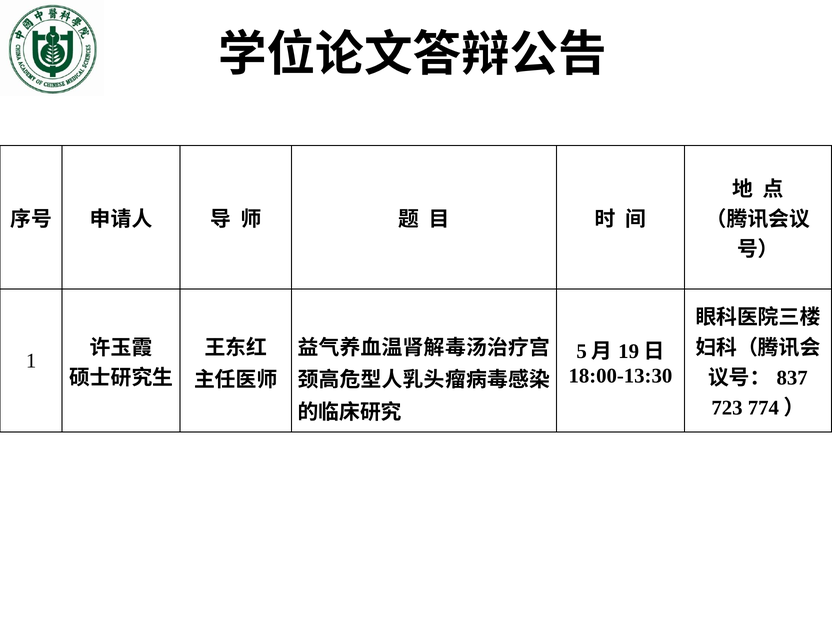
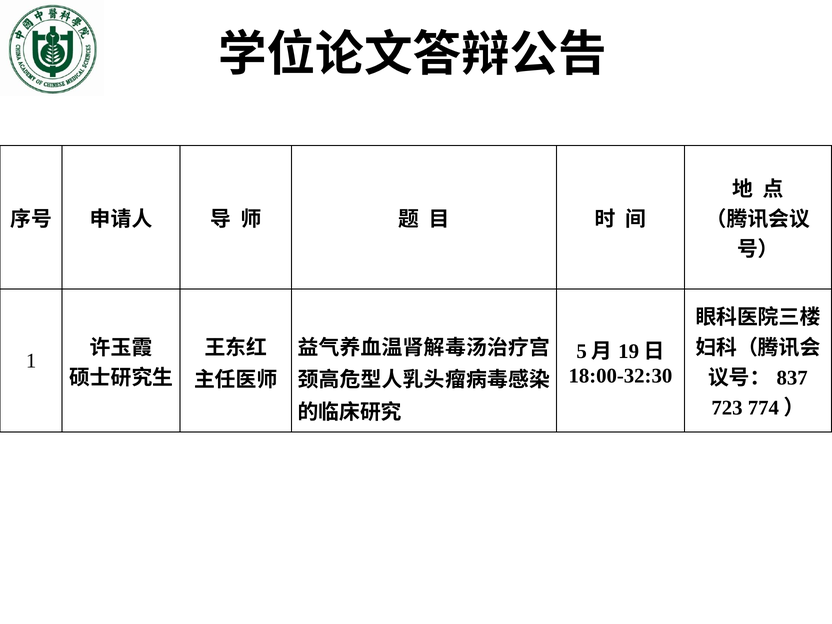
18:00-13:30: 18:00-13:30 -> 18:00-32:30
